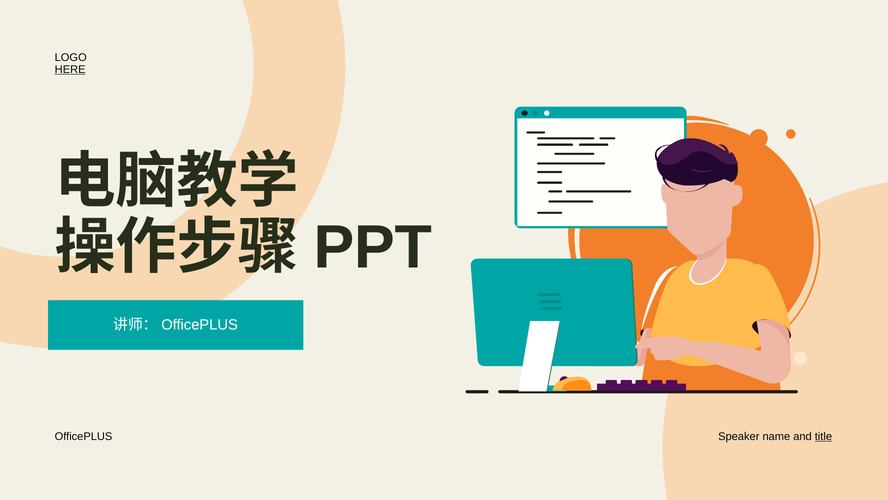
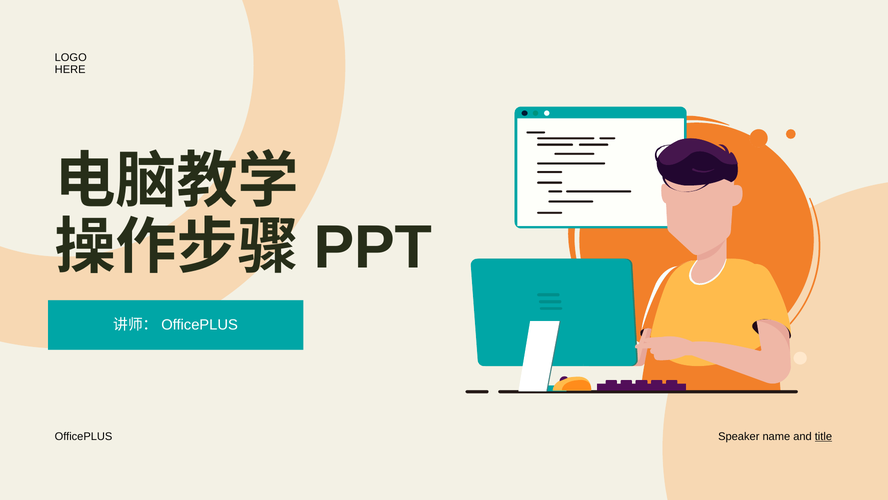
HERE underline: present -> none
